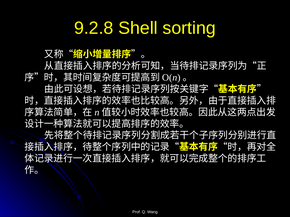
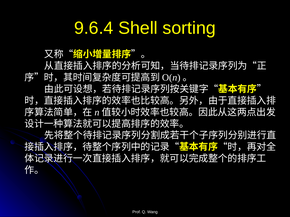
9.2.8: 9.2.8 -> 9.6.4
